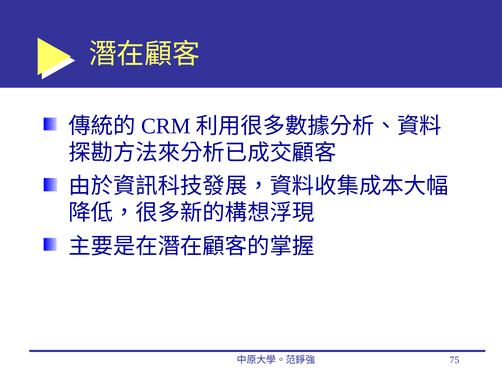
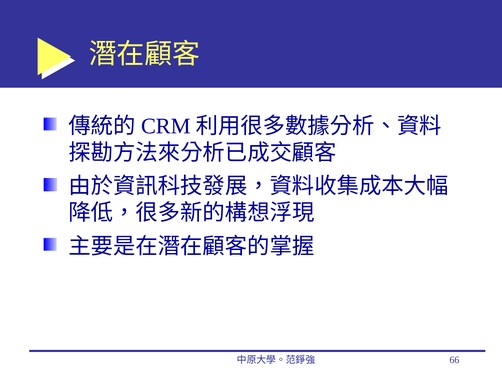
75: 75 -> 66
